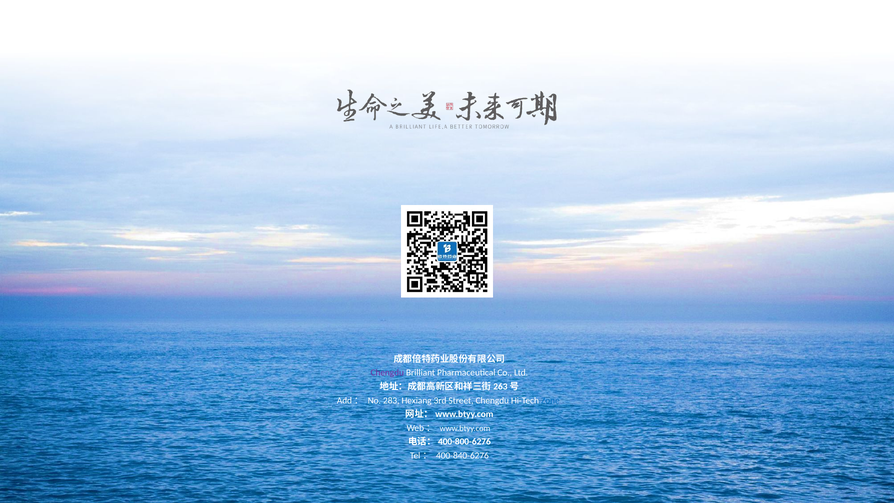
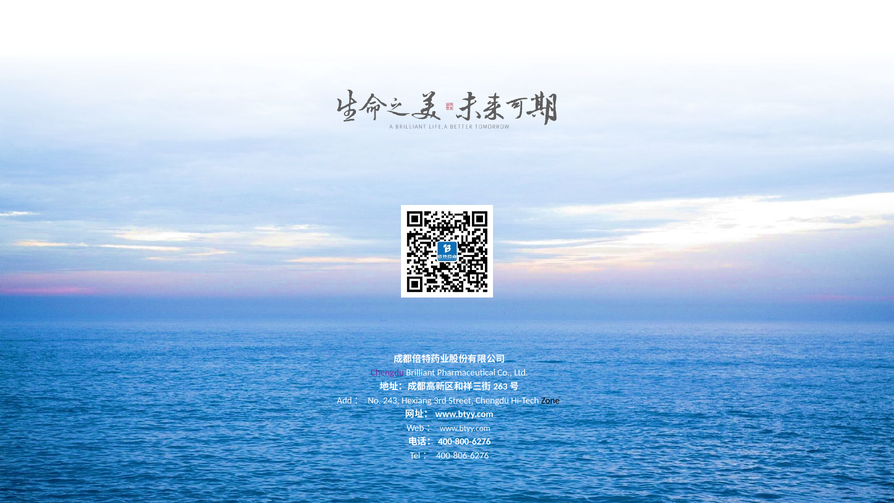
283: 283 -> 243
Zone colour: blue -> black
400-840-6276: 400-840-6276 -> 400-806-6276
